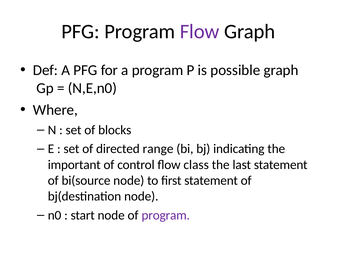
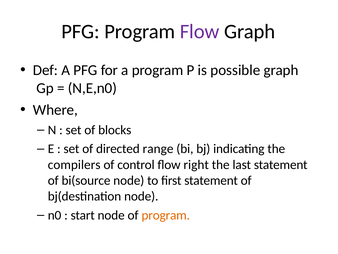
important: important -> compilers
class: class -> right
program at (166, 215) colour: purple -> orange
